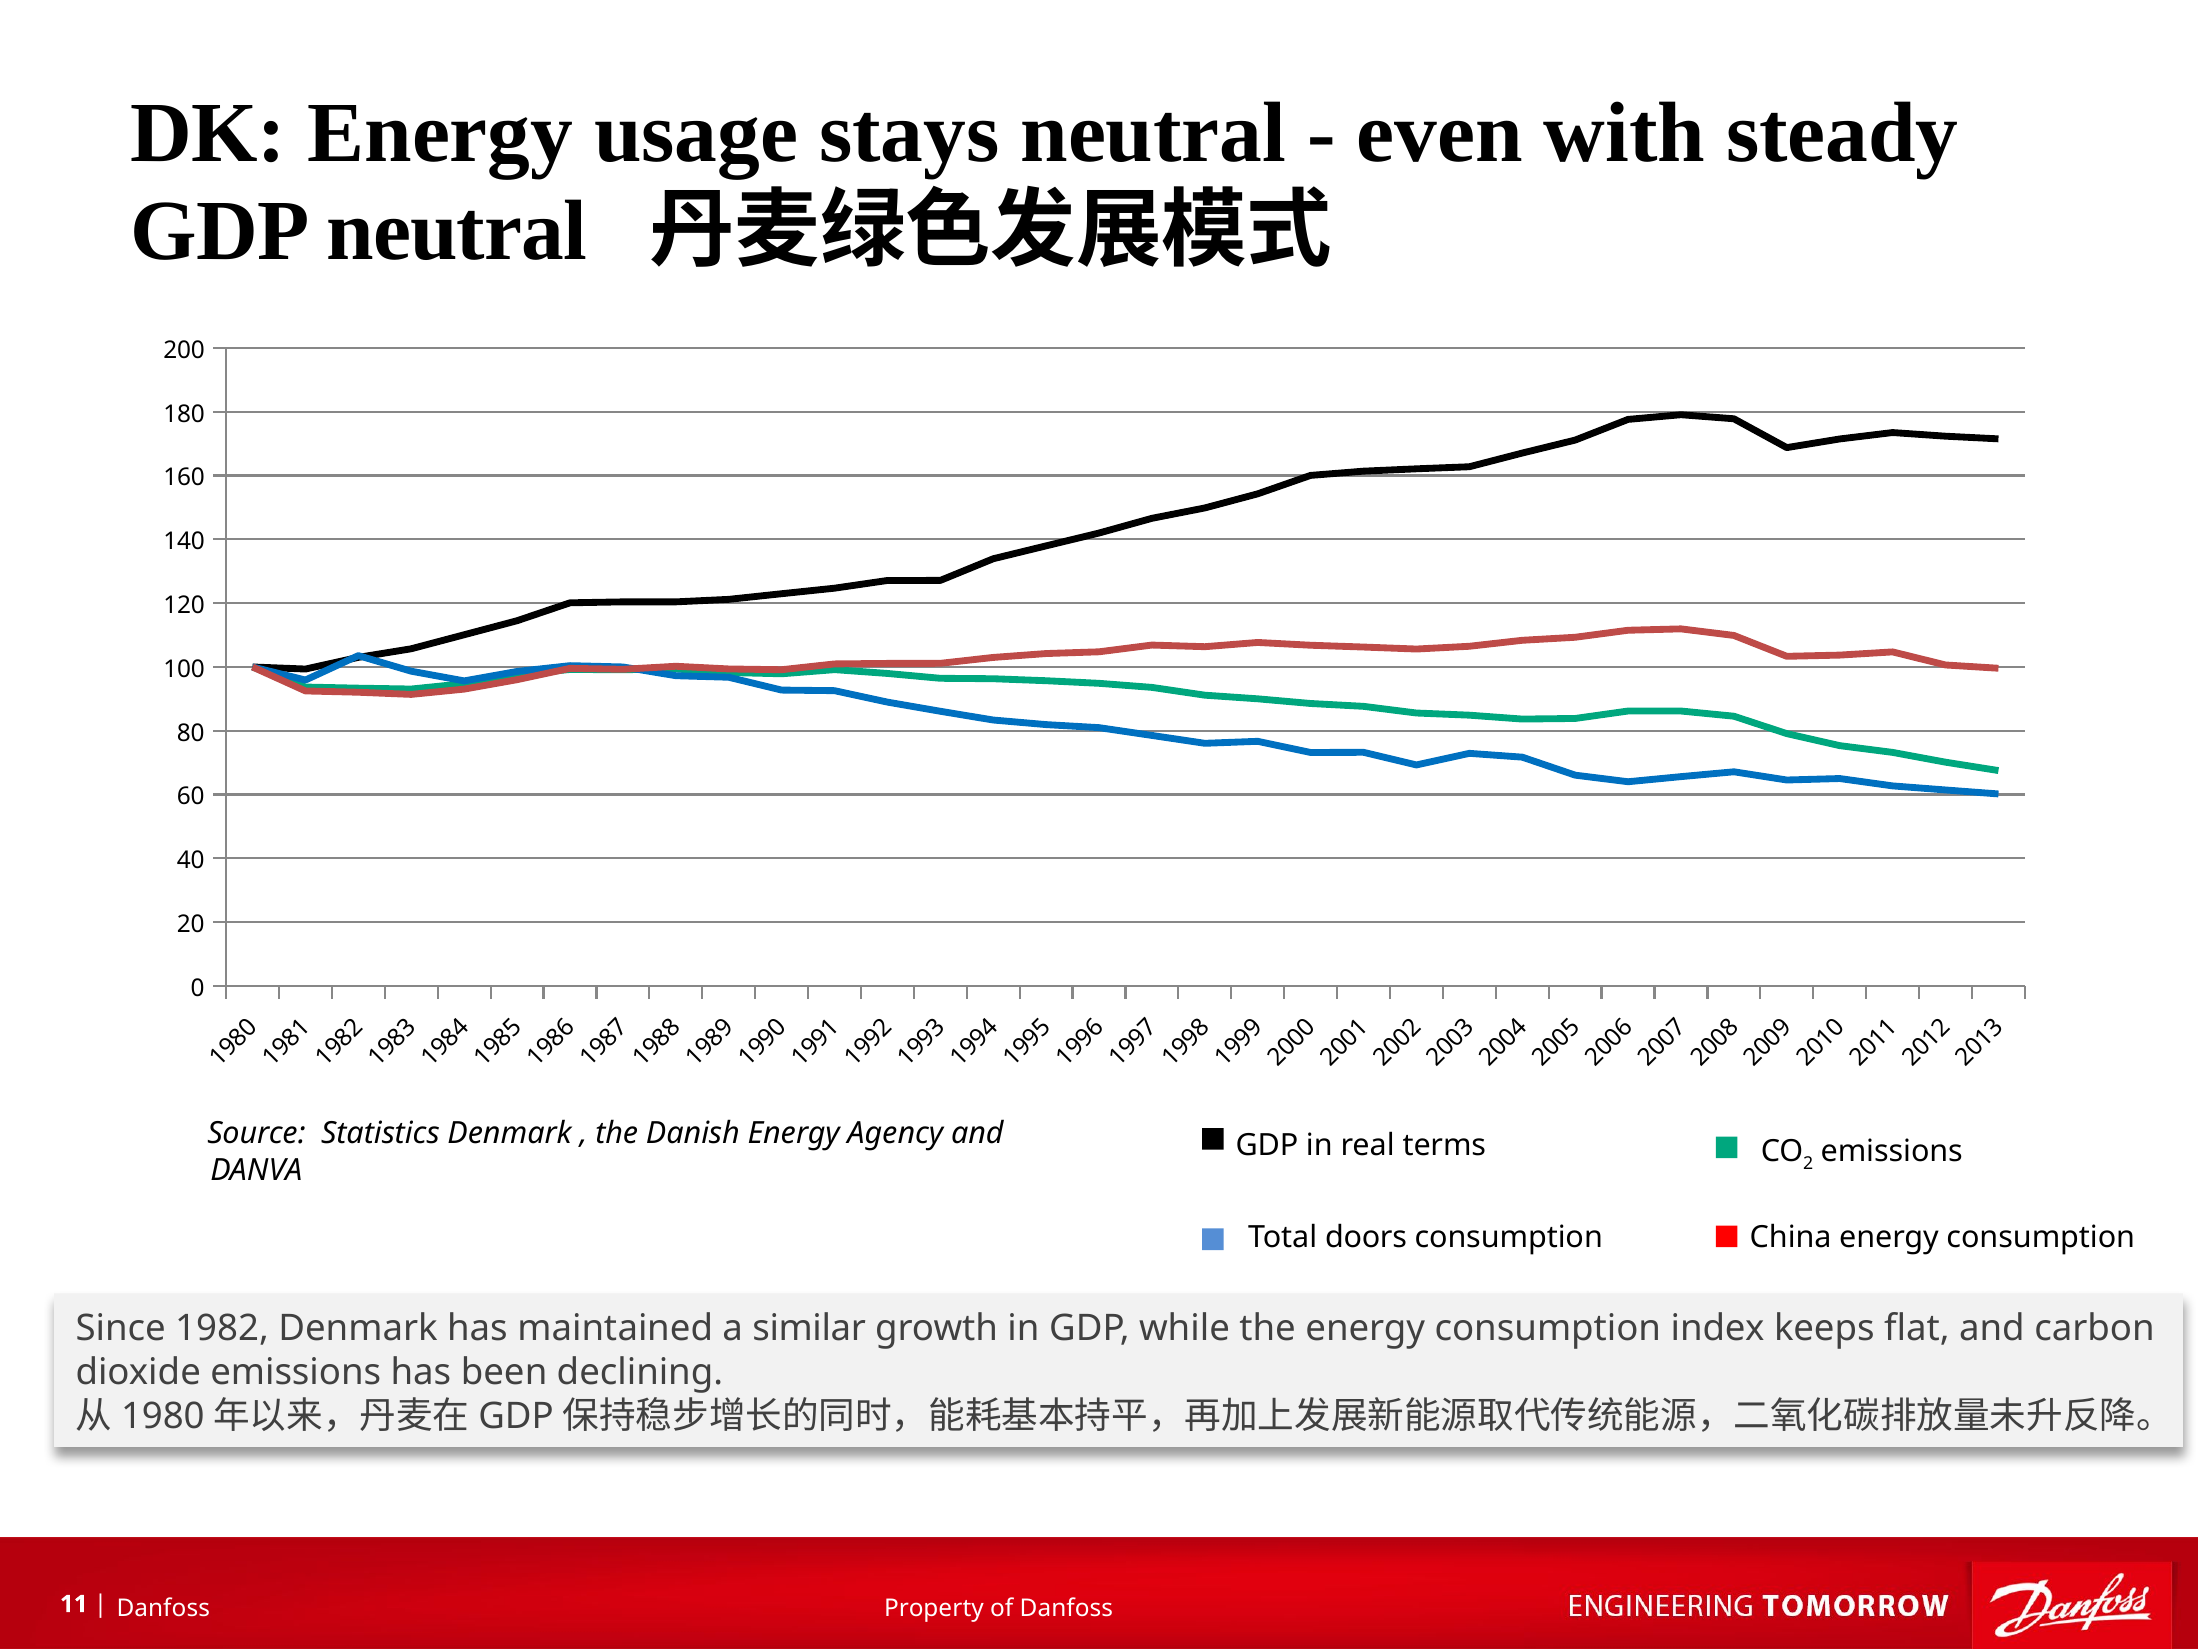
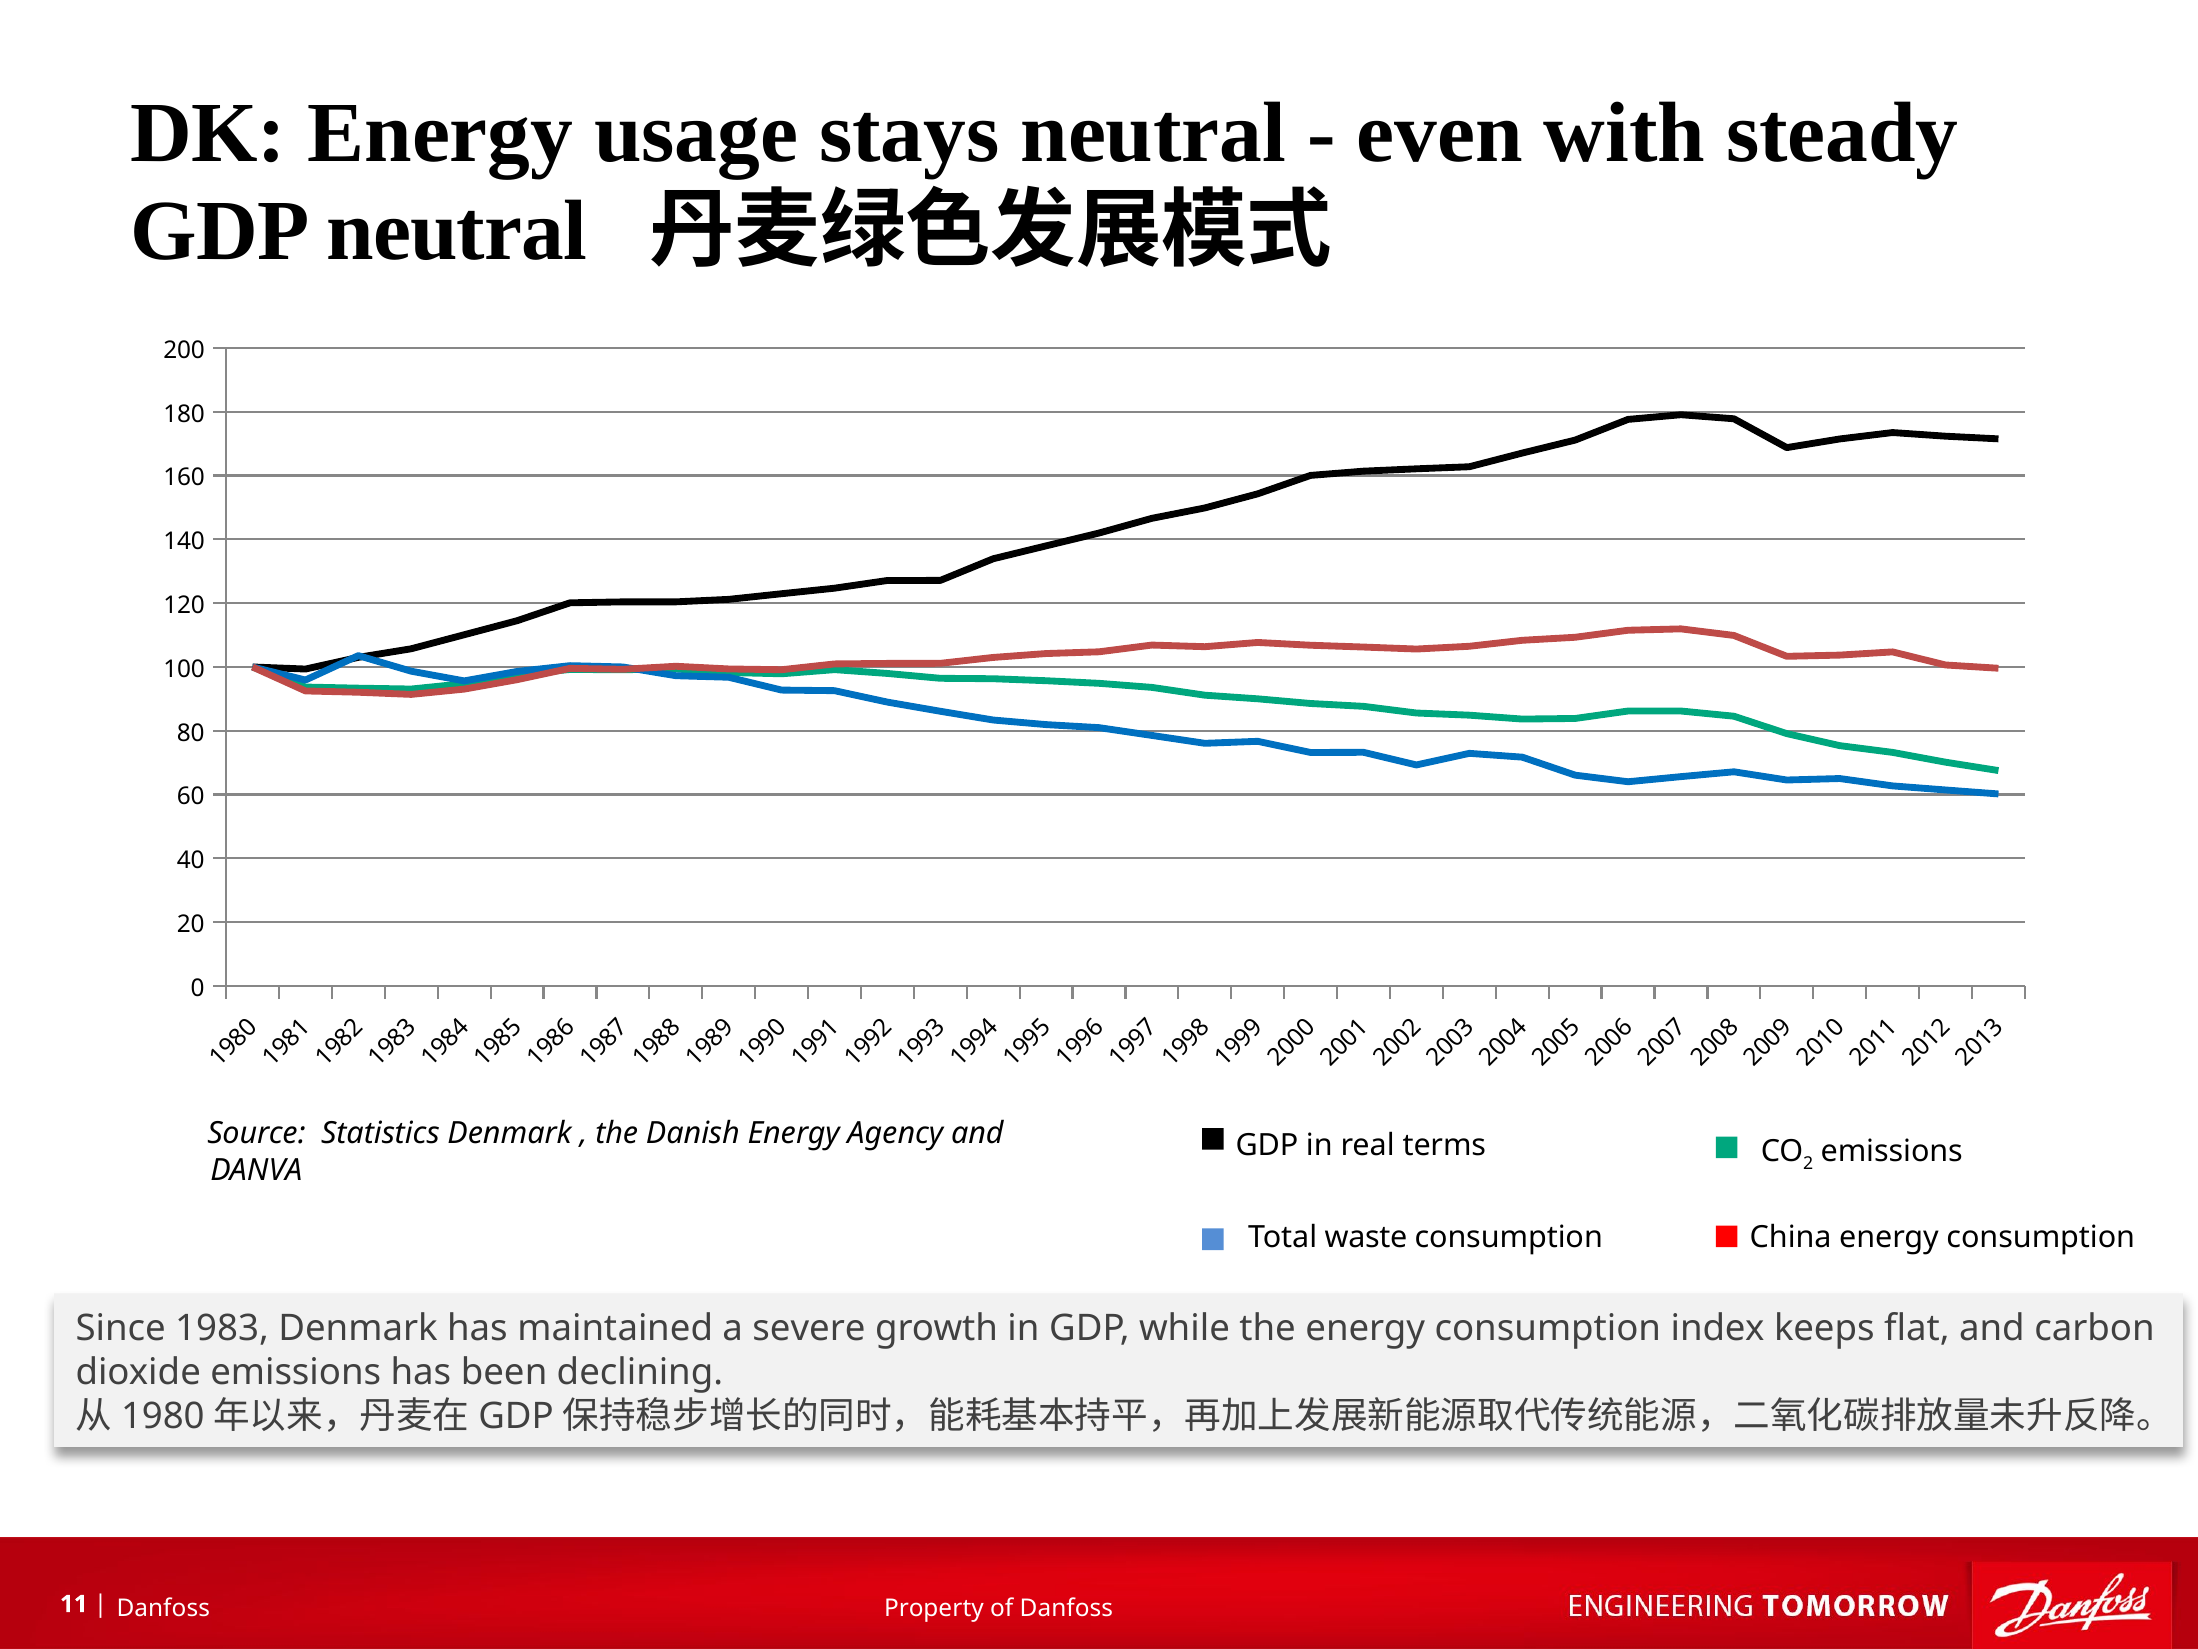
doors: doors -> waste
1982: 1982 -> 1983
similar: similar -> severe
